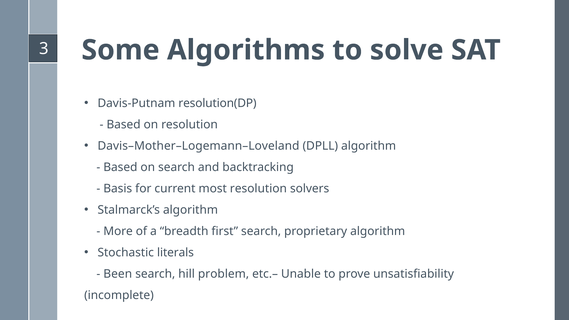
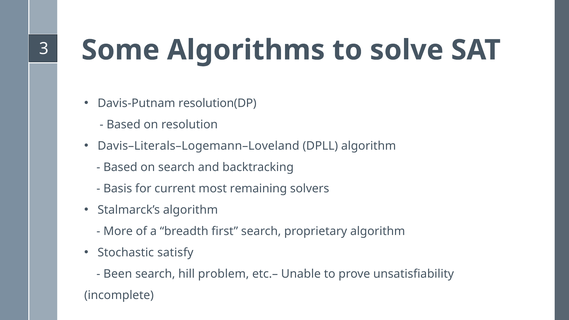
Davis–Mother–Logemann–Loveland: Davis–Mother–Logemann–Loveland -> Davis–Literals–Logemann–Loveland
most resolution: resolution -> remaining
literals: literals -> satisfy
